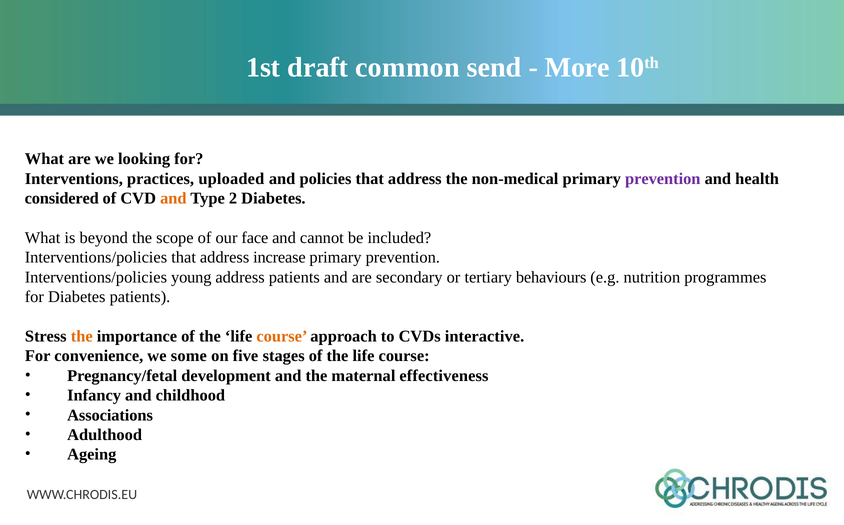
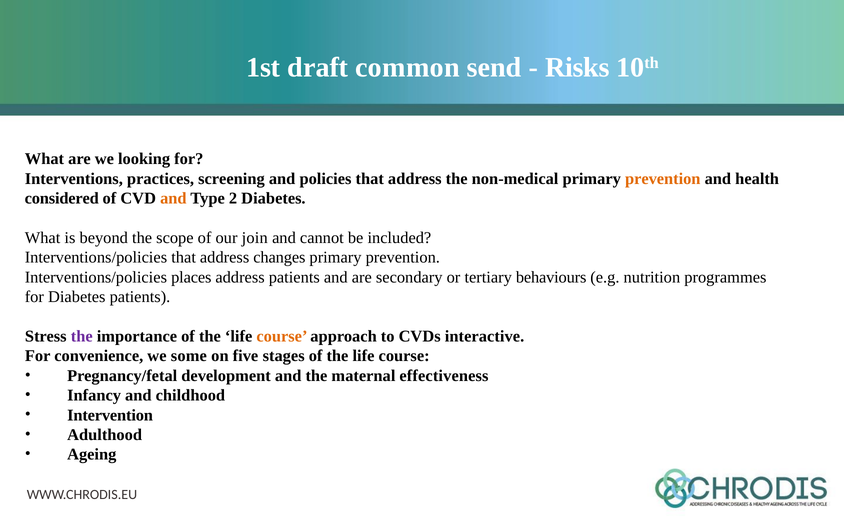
More: More -> Risks
uploaded: uploaded -> screening
prevention at (663, 179) colour: purple -> orange
face: face -> join
increase: increase -> changes
young: young -> places
the at (82, 336) colour: orange -> purple
Associations: Associations -> Intervention
